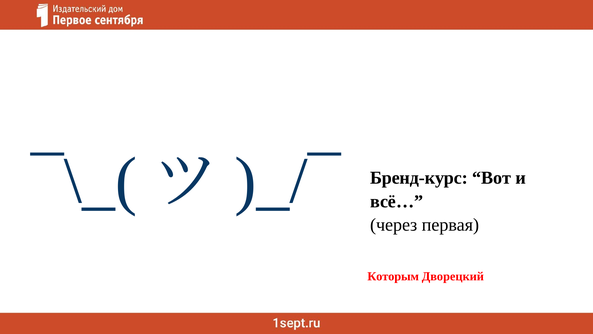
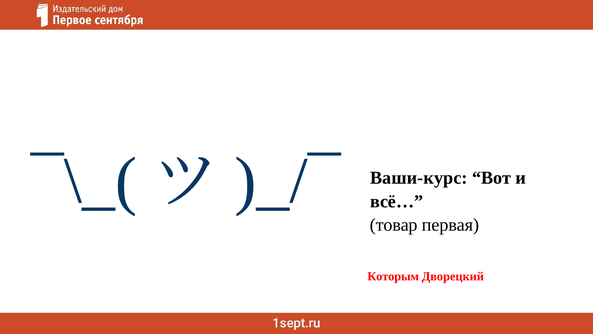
Бренд-курс: Бренд-курс -> Ваши-курс
через: через -> товар
